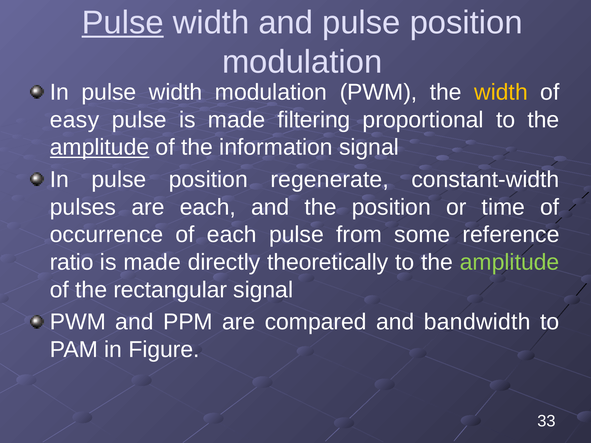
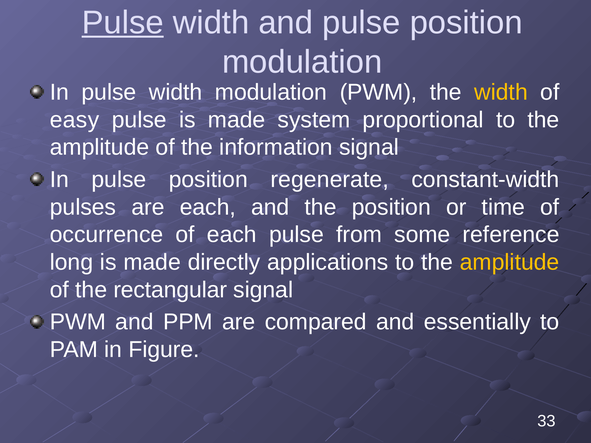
filtering: filtering -> system
amplitude at (100, 147) underline: present -> none
ratio: ratio -> long
theoretically: theoretically -> applications
amplitude at (510, 262) colour: light green -> yellow
bandwidth: bandwidth -> essentially
